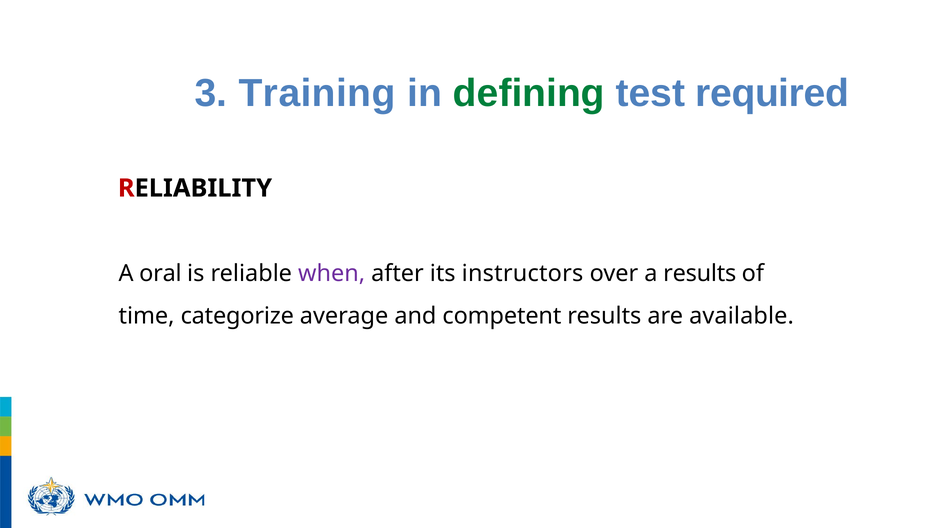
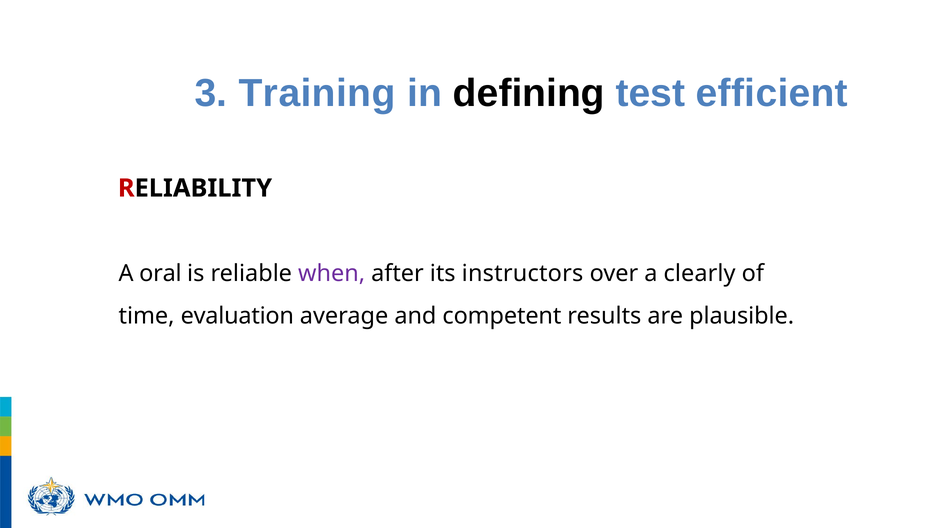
defining colour: green -> black
required: required -> efficient
a results: results -> clearly
categorize: categorize -> evaluation
available: available -> plausible
